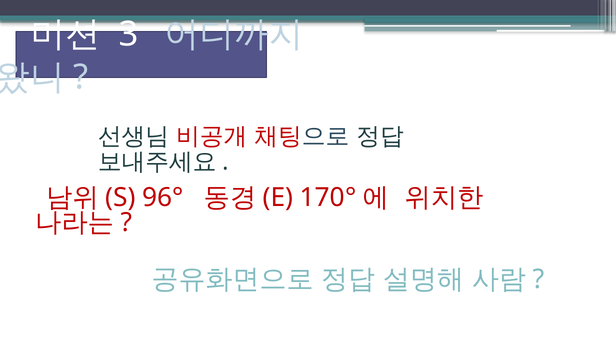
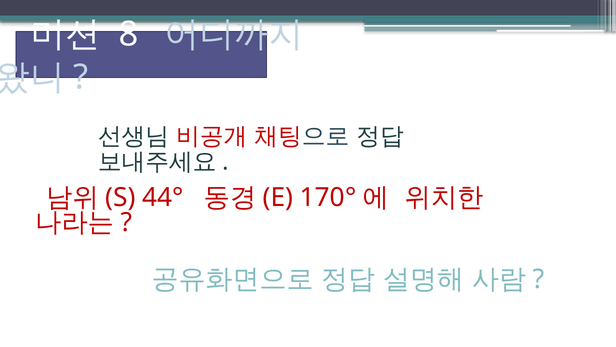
3: 3 -> 8
96°: 96° -> 44°
